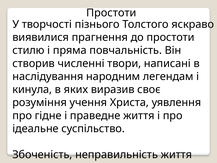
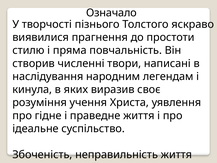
Простоти at (111, 13): Простоти -> Означало
